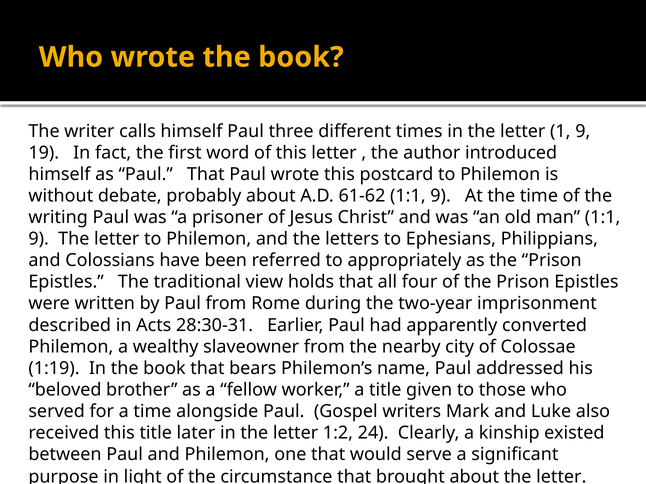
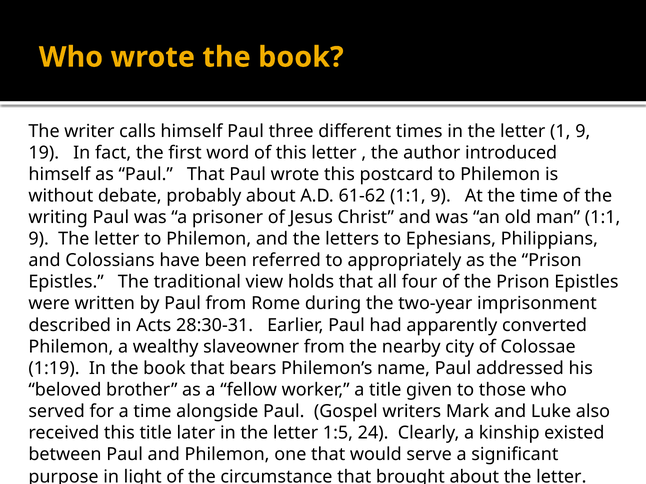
1:2: 1:2 -> 1:5
